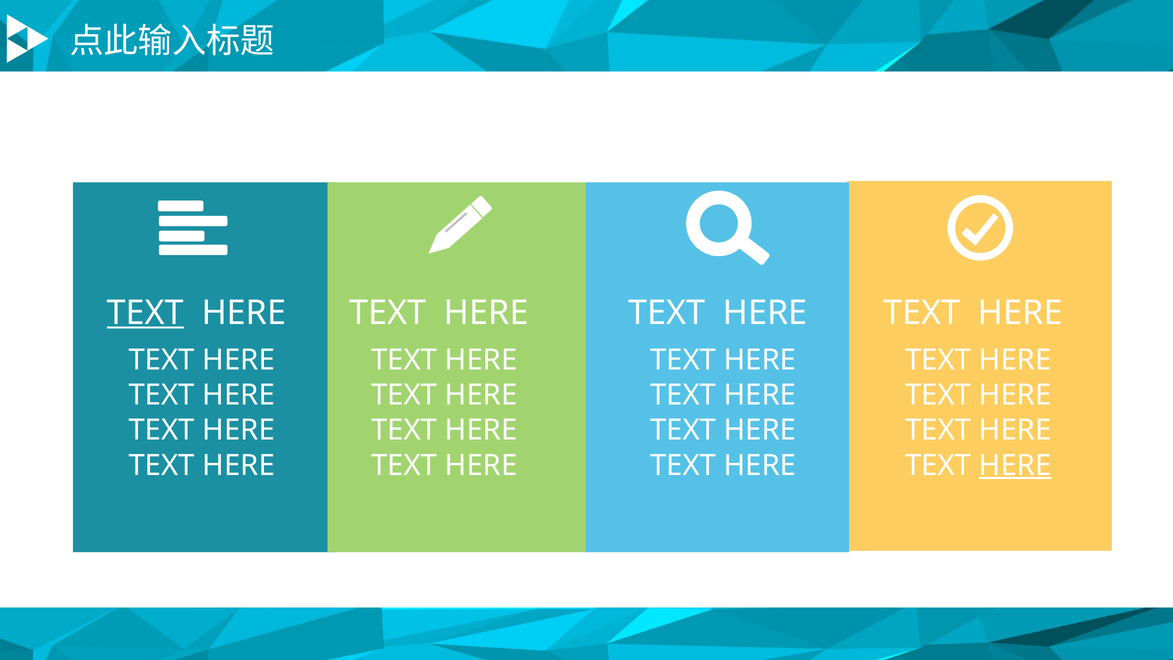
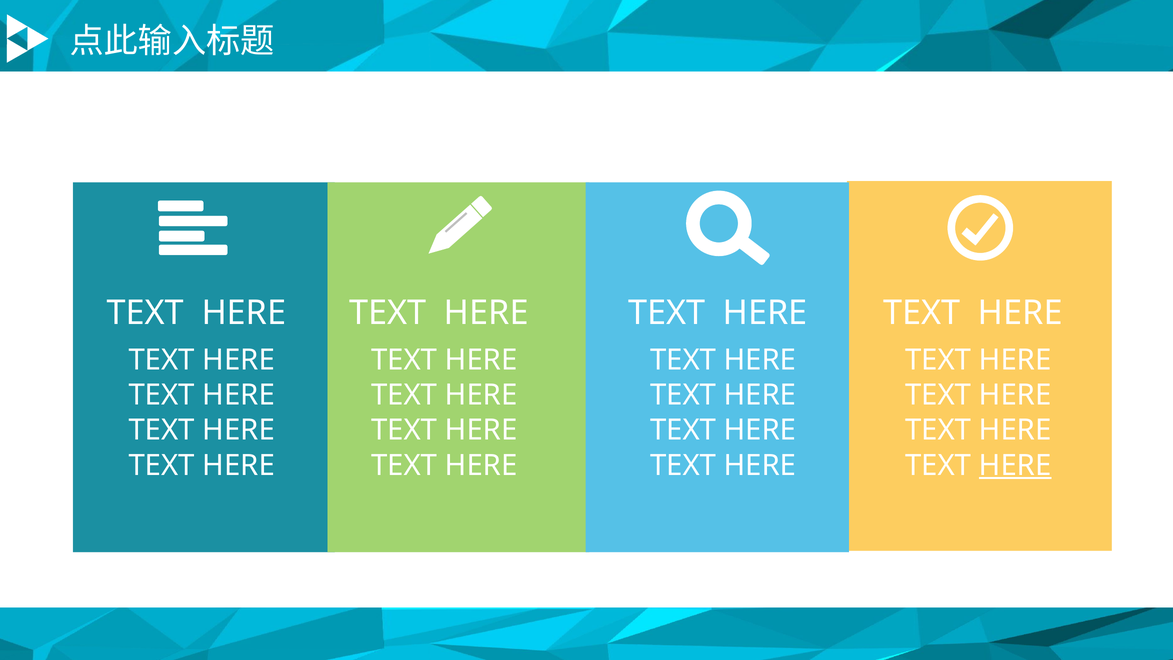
TEXT at (145, 313) underline: present -> none
